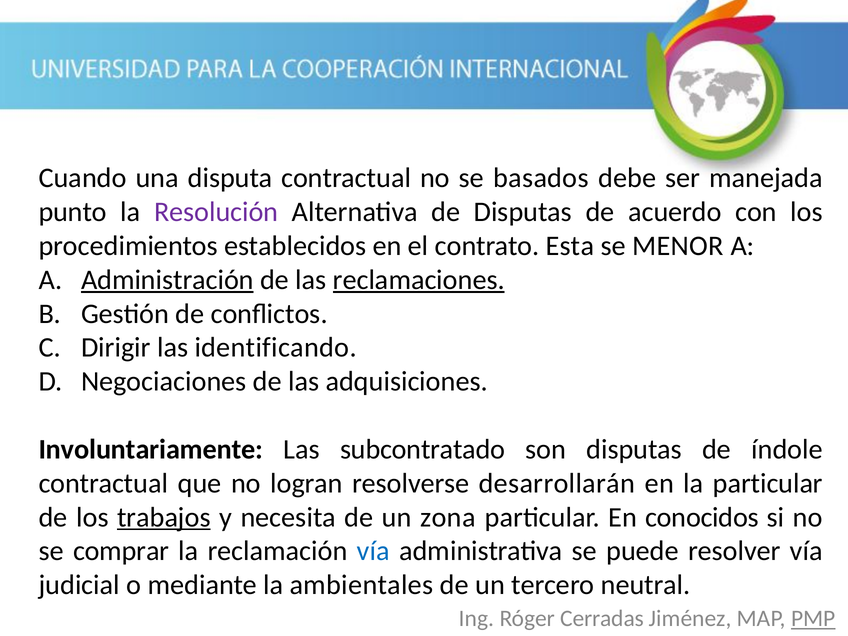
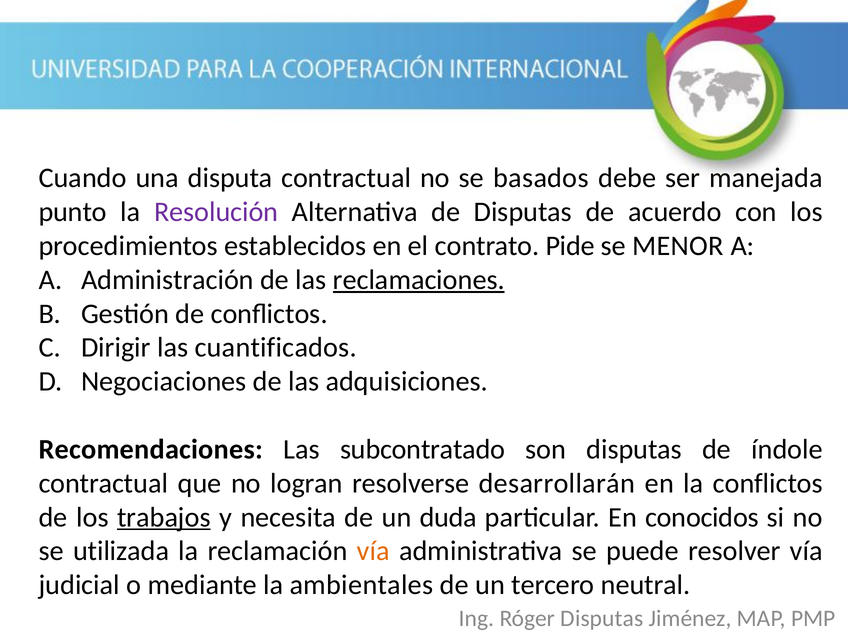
Esta: Esta -> Pide
Administración underline: present -> none
identificando: identificando -> cuantificados
Involuntariamente: Involuntariamente -> Recomendaciones
la particular: particular -> conflictos
zona: zona -> duda
comprar: comprar -> utilizada
vía at (373, 551) colour: blue -> orange
Róger Cerradas: Cerradas -> Disputas
PMP underline: present -> none
